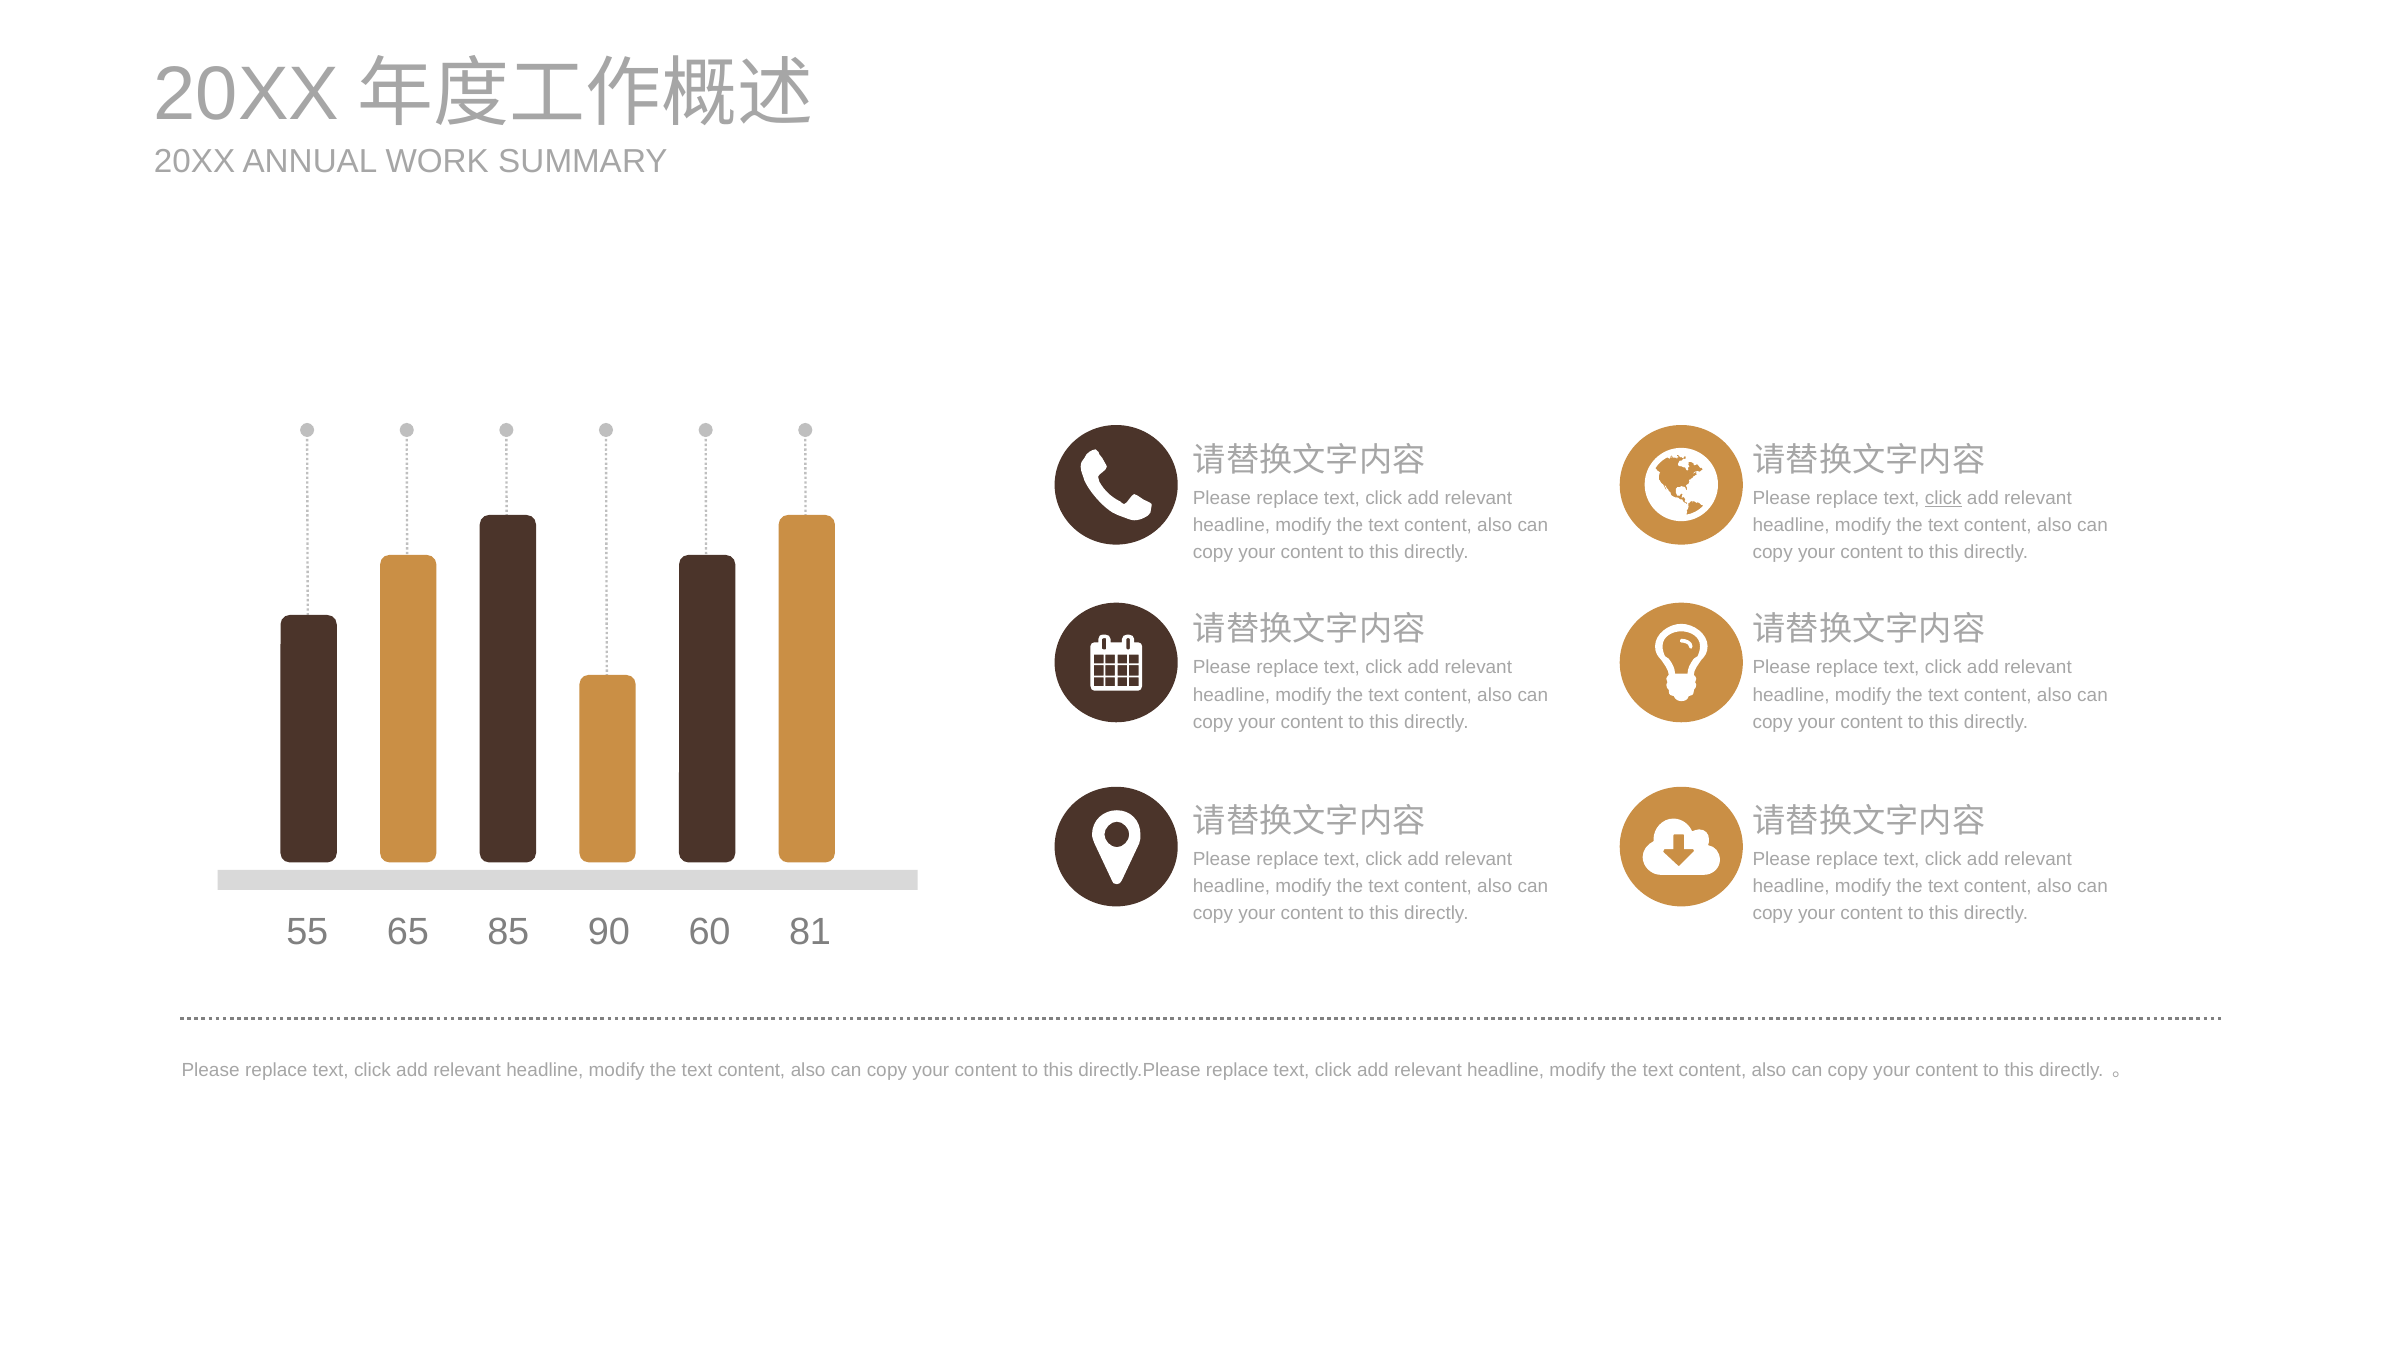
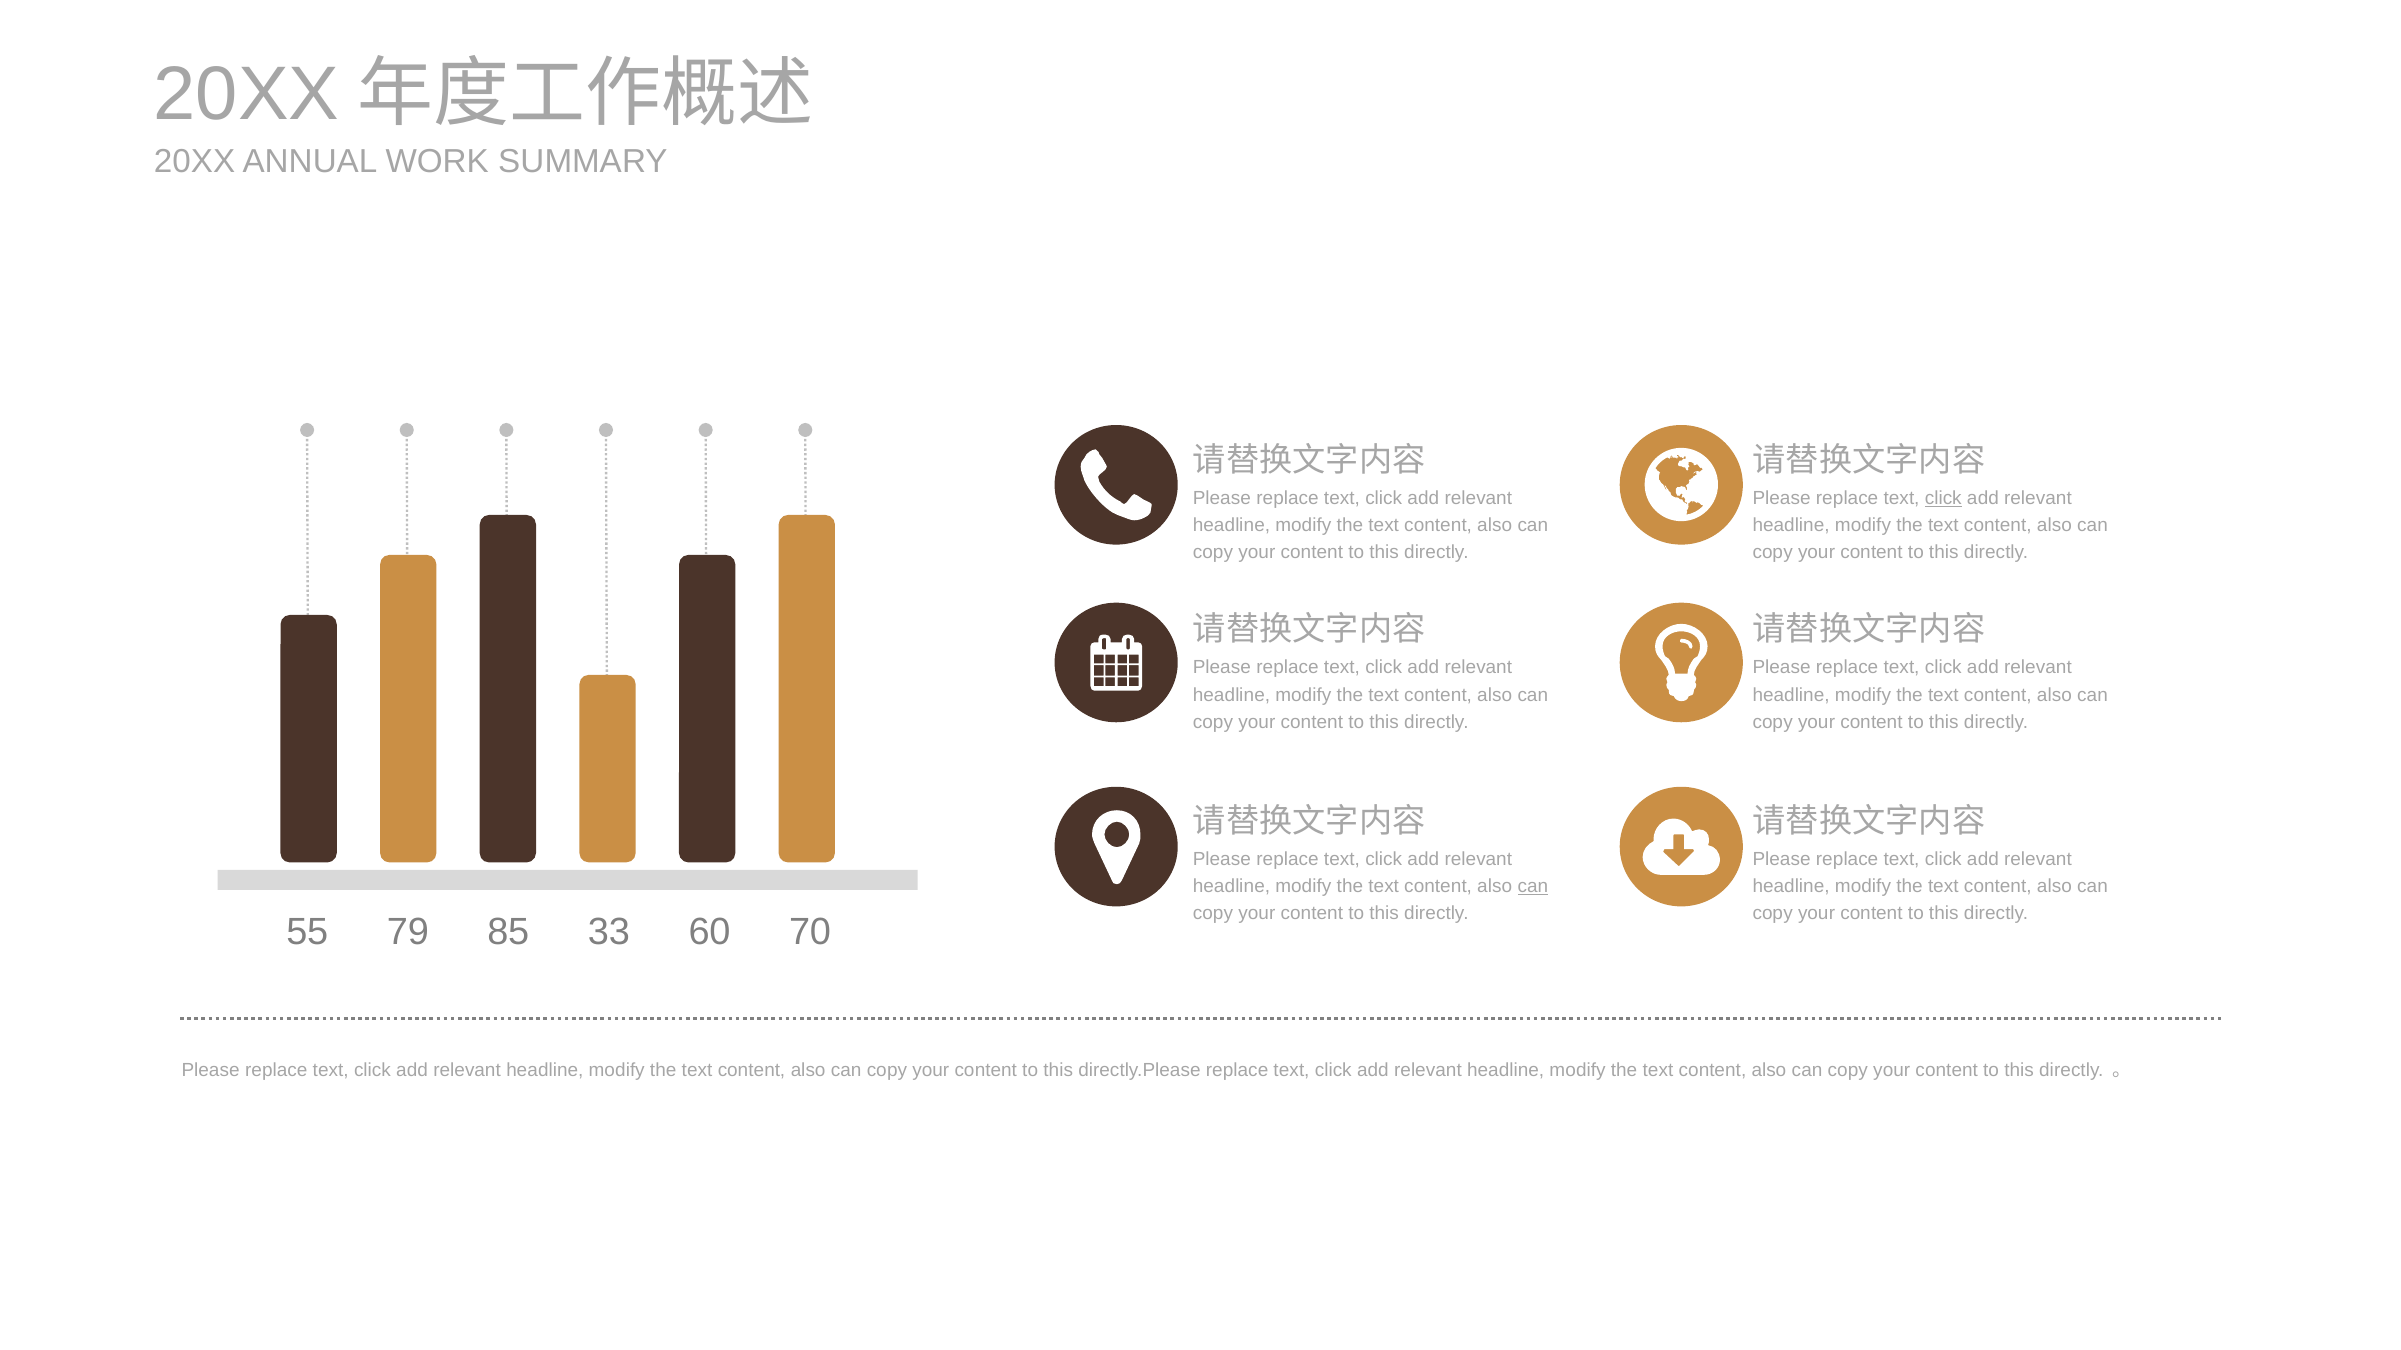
can at (1533, 887) underline: none -> present
65: 65 -> 79
90: 90 -> 33
81: 81 -> 70
